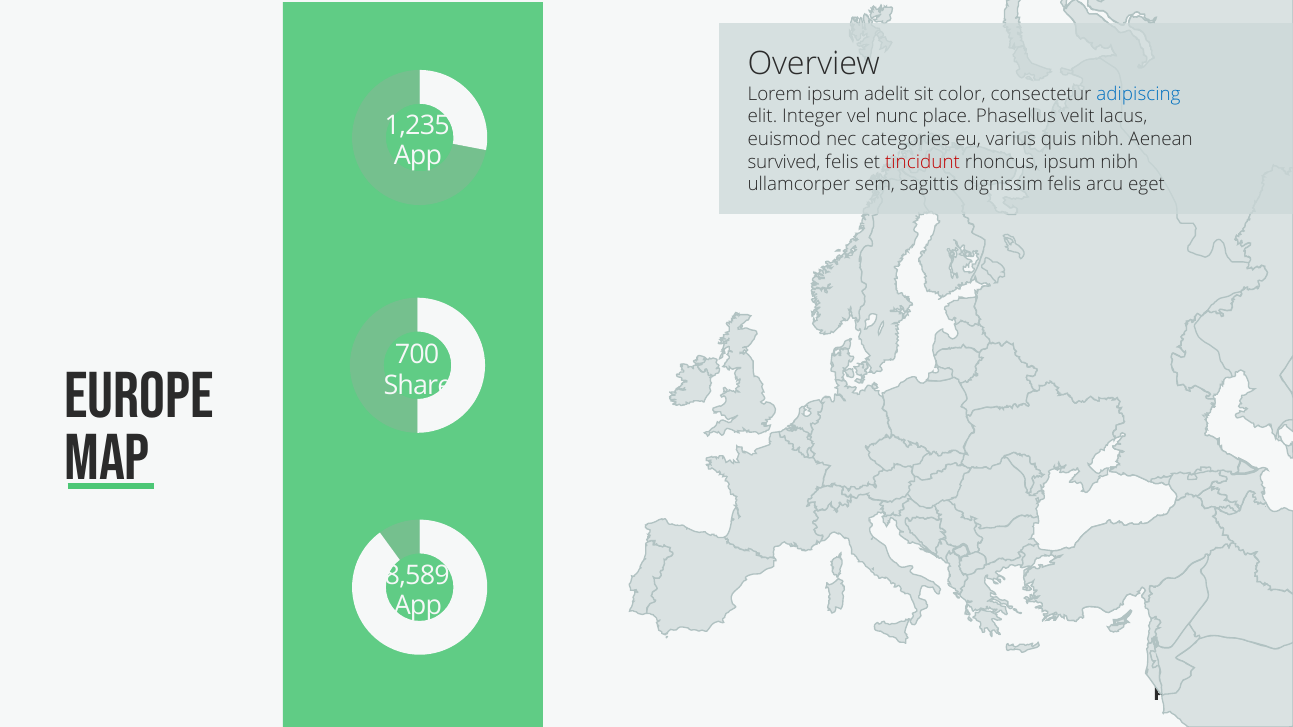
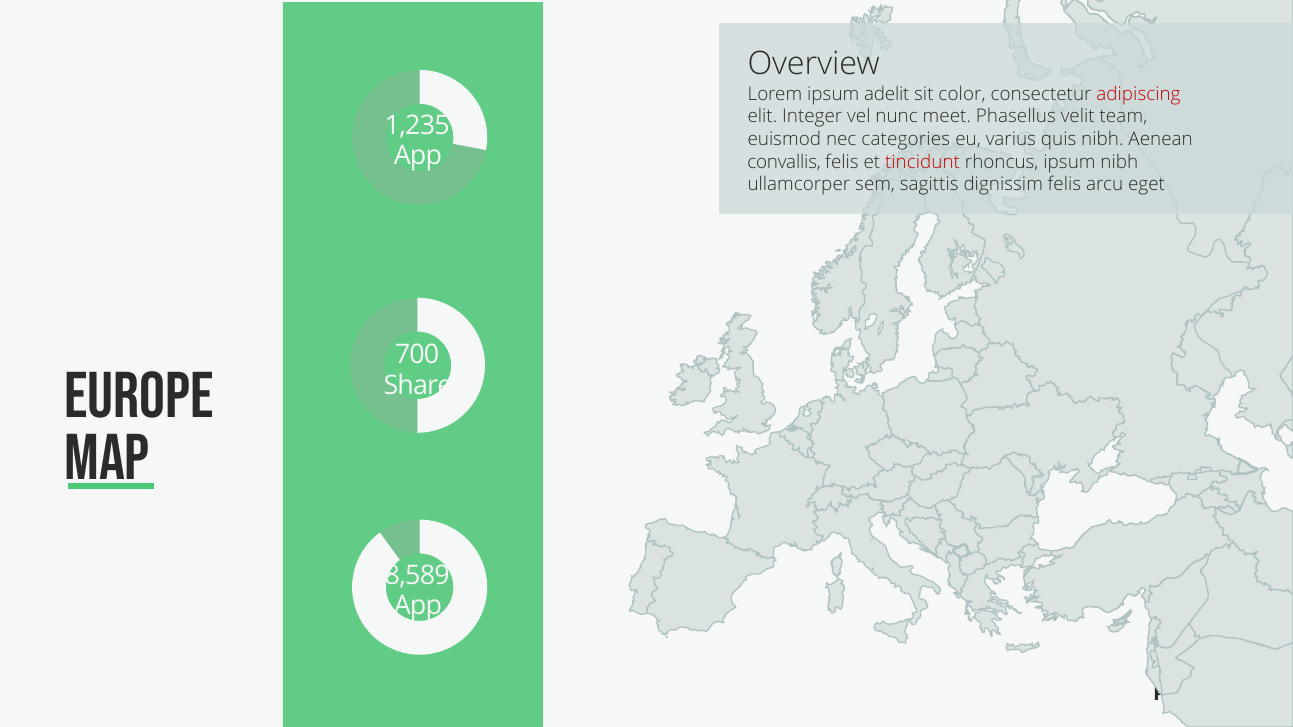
adipiscing colour: blue -> red
place: place -> meet
lacus: lacus -> team
survived: survived -> convallis
